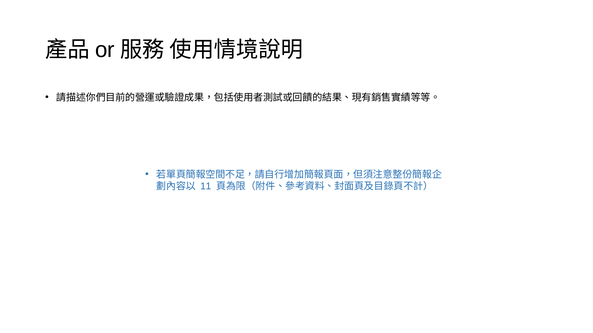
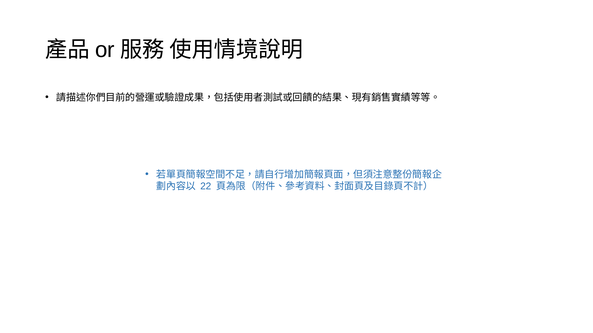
11: 11 -> 22
